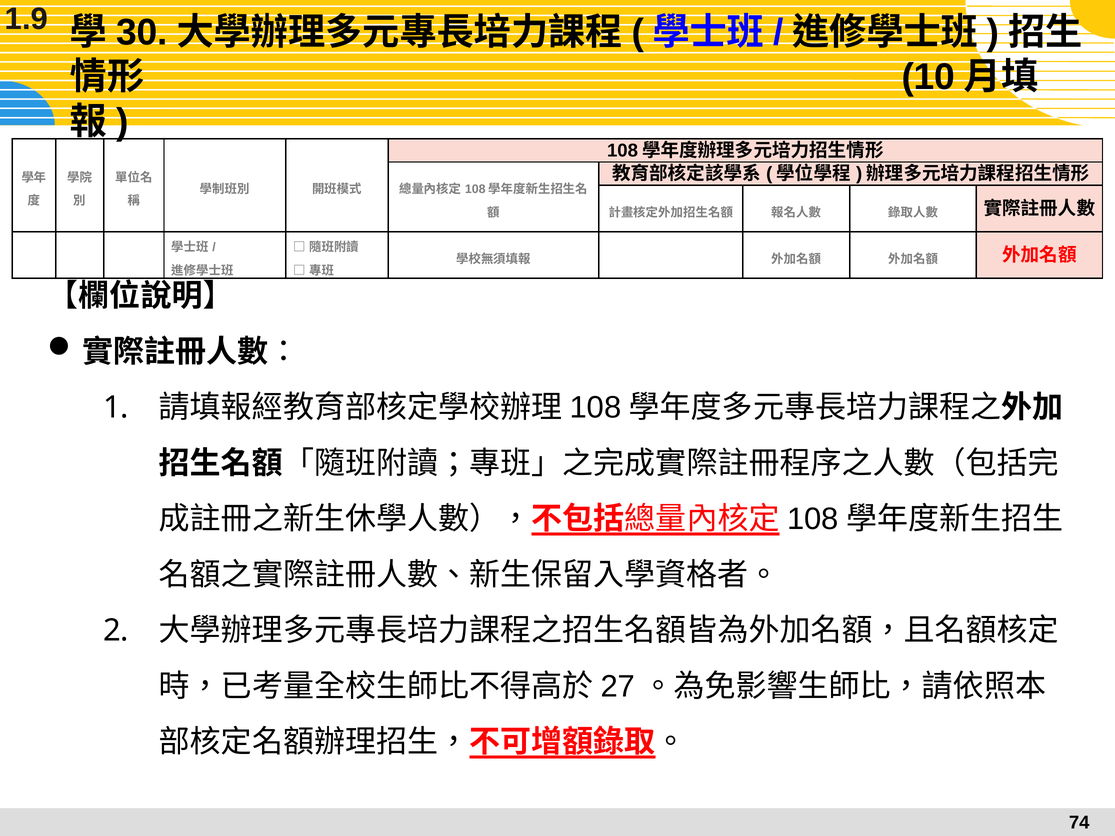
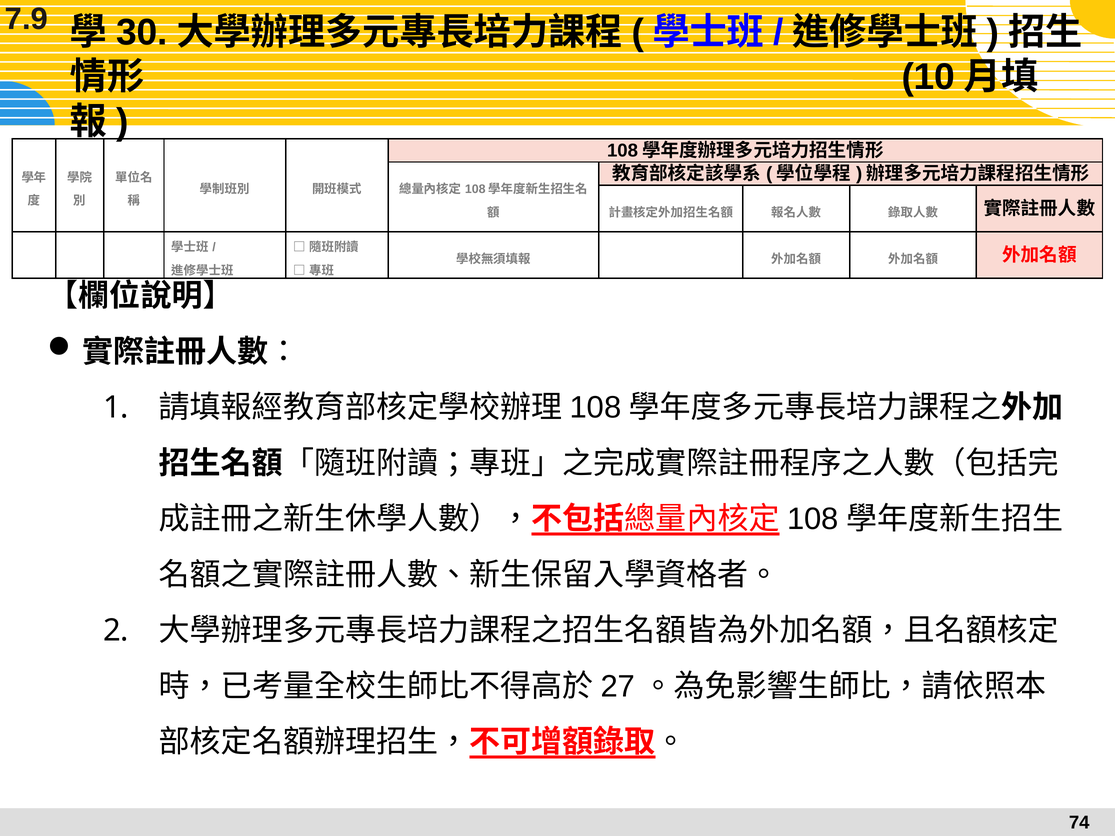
1.9: 1.9 -> 7.9
